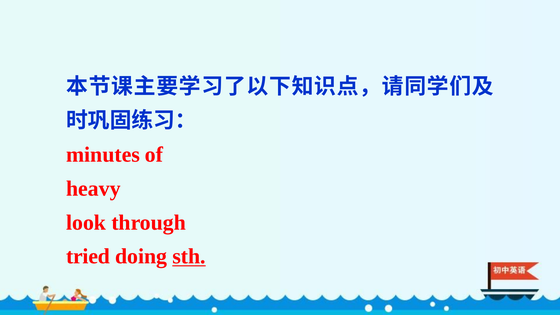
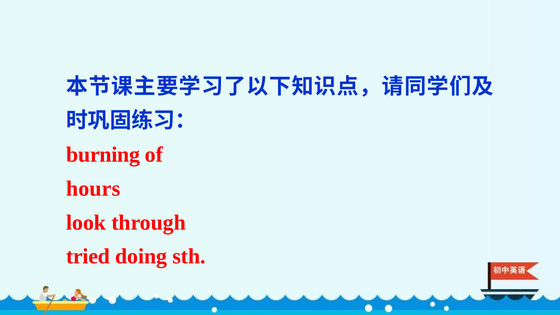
minutes: minutes -> burning
heavy: heavy -> hours
sth underline: present -> none
